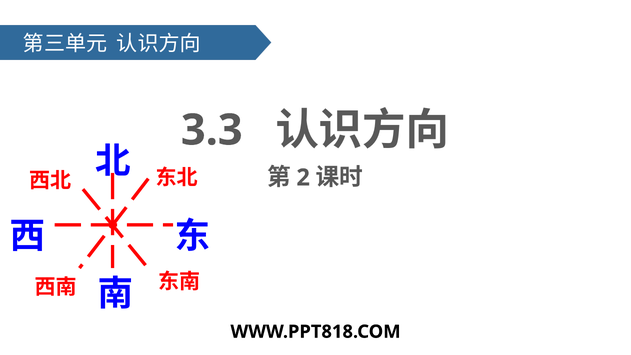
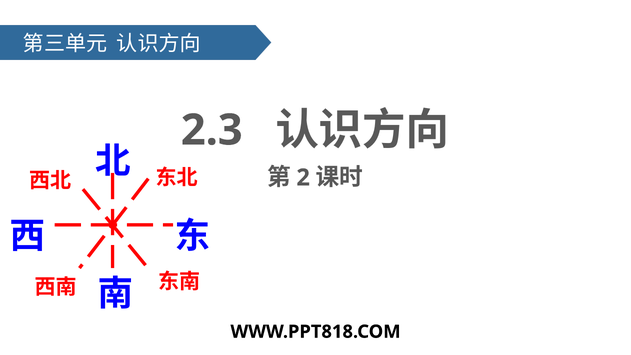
3.3: 3.3 -> 2.3
